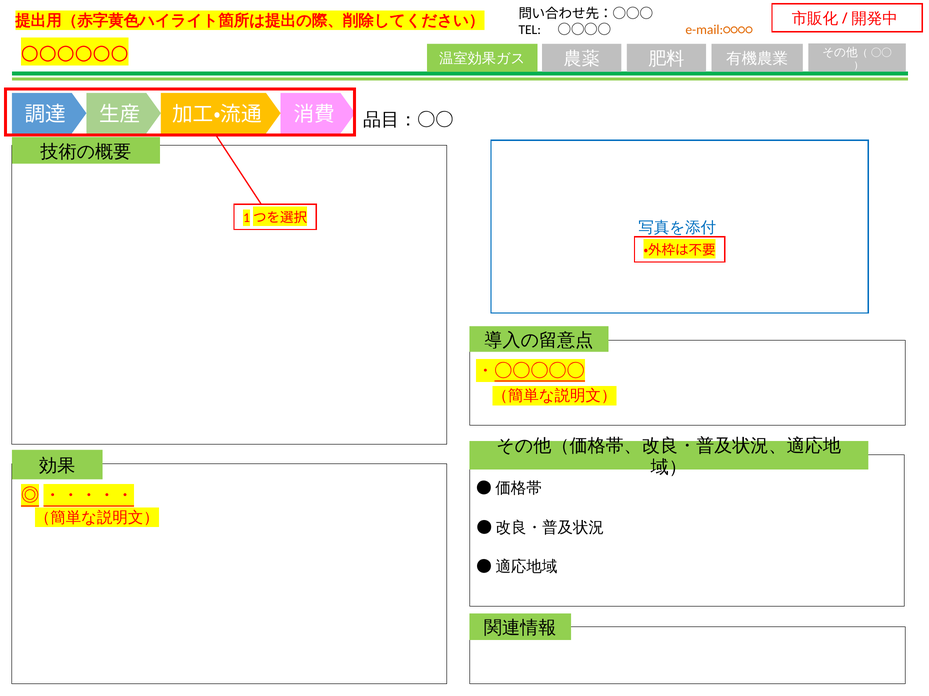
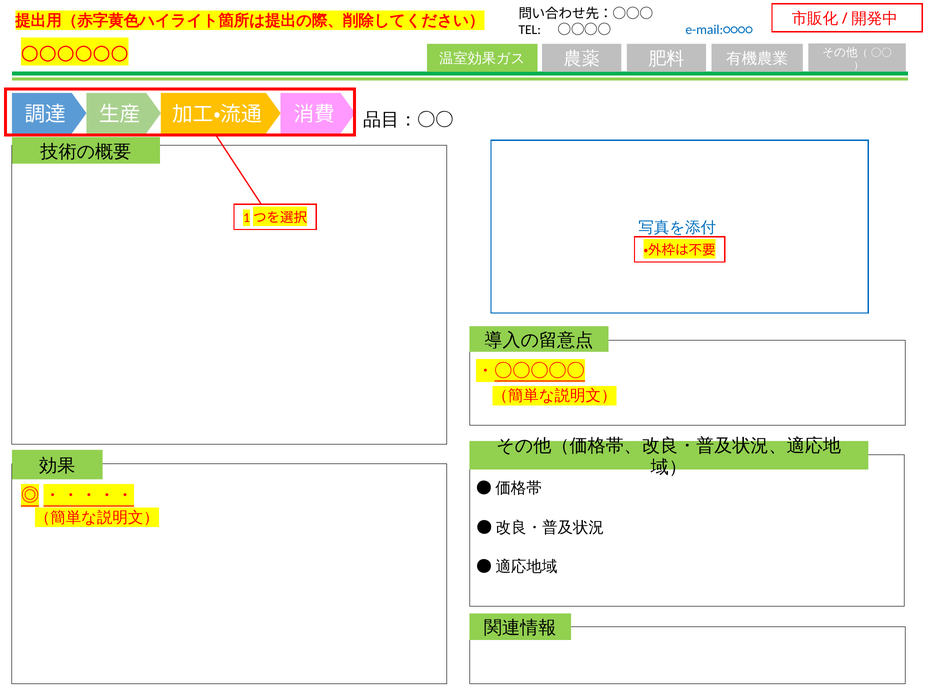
e-mail:○○○○ colour: orange -> blue
